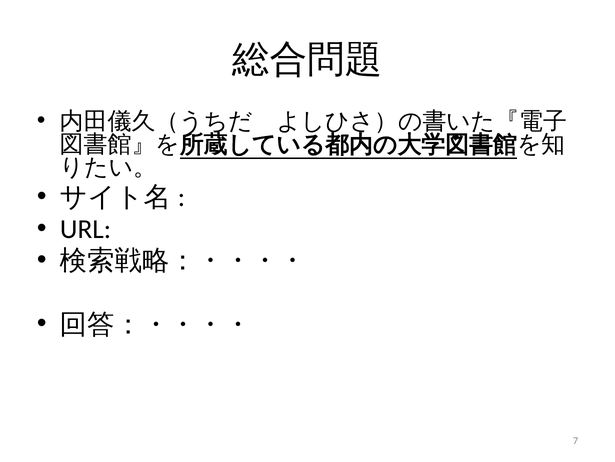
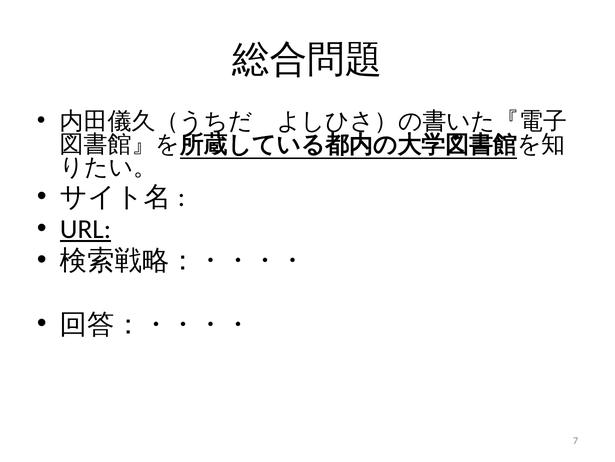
URL underline: none -> present
